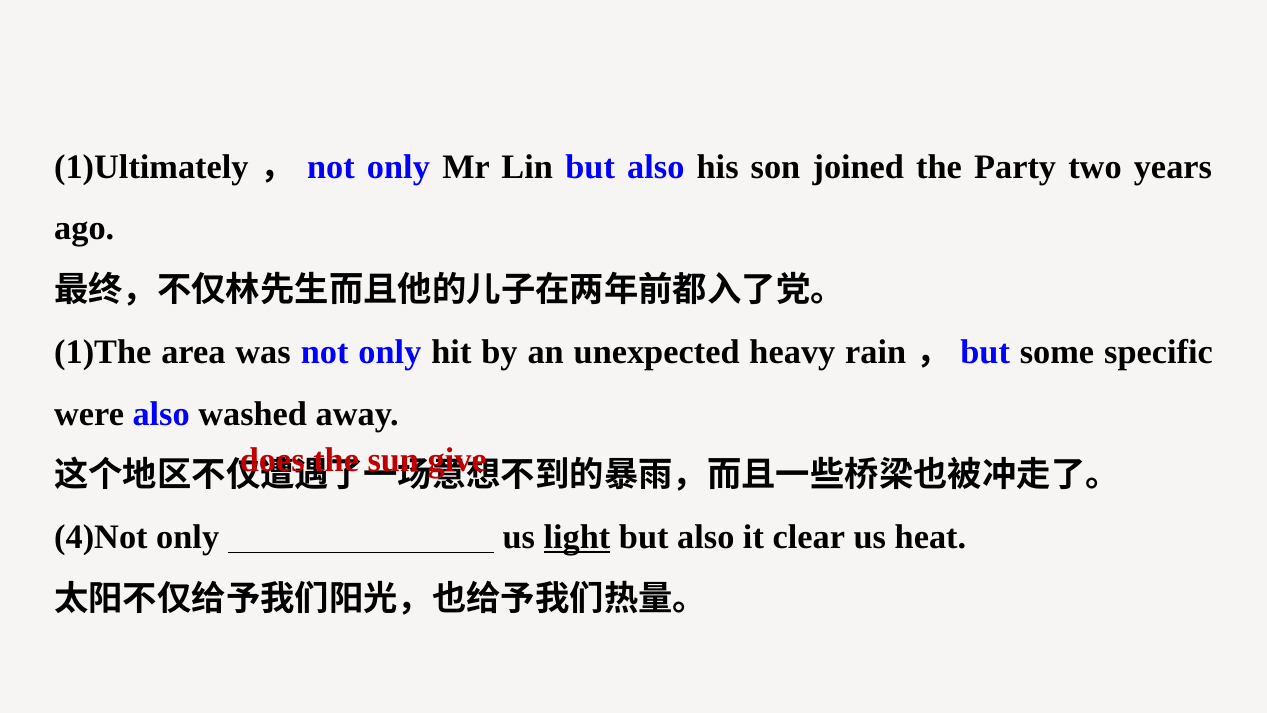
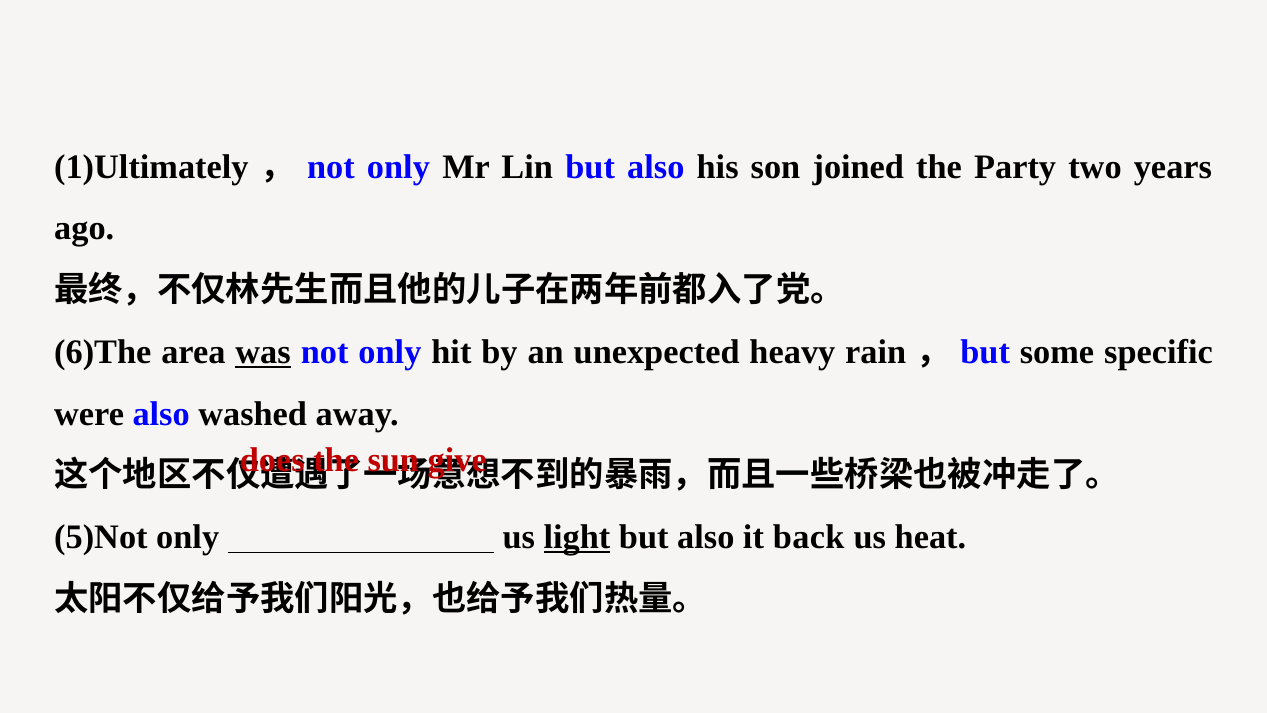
1)The: 1)The -> 6)The
was underline: none -> present
4)Not: 4)Not -> 5)Not
clear: clear -> back
